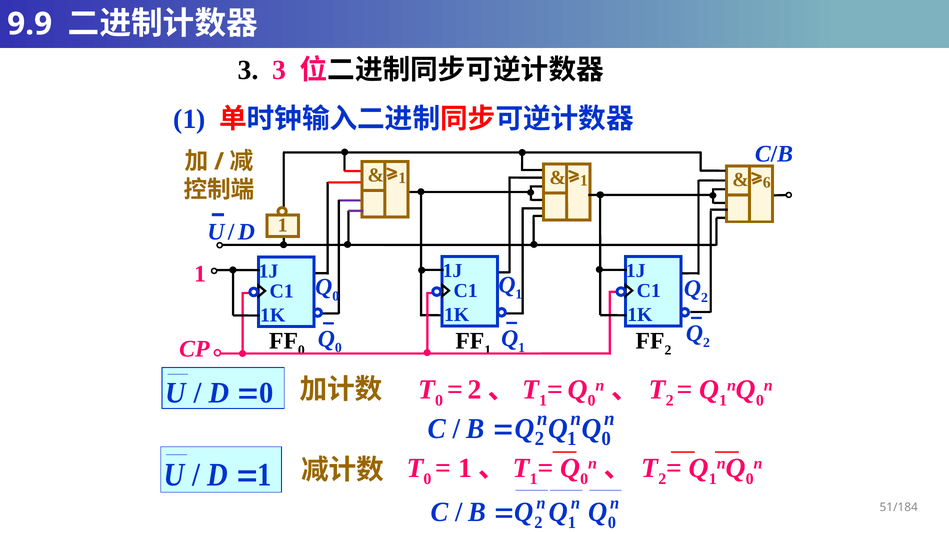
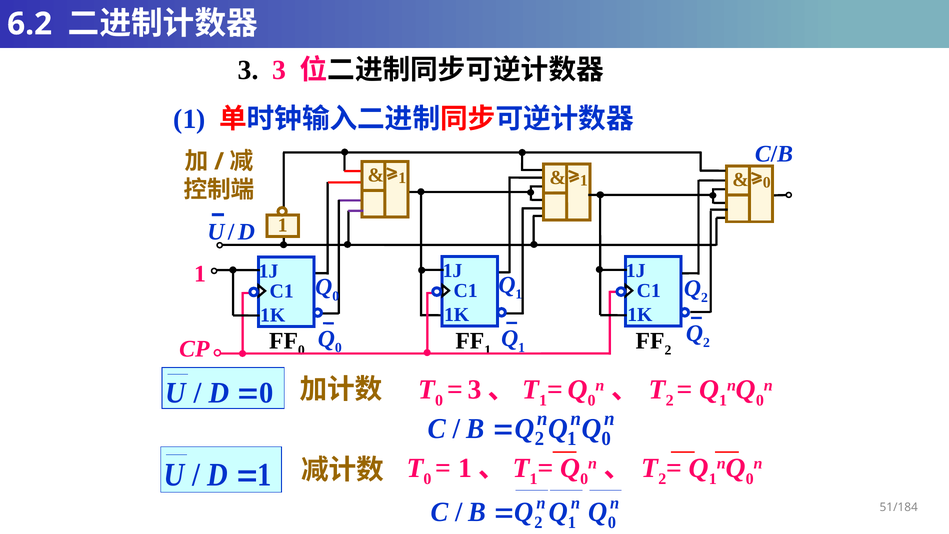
9.9: 9.9 -> 6.2
6 at (767, 183): 6 -> 0
2 at (475, 390): 2 -> 3
